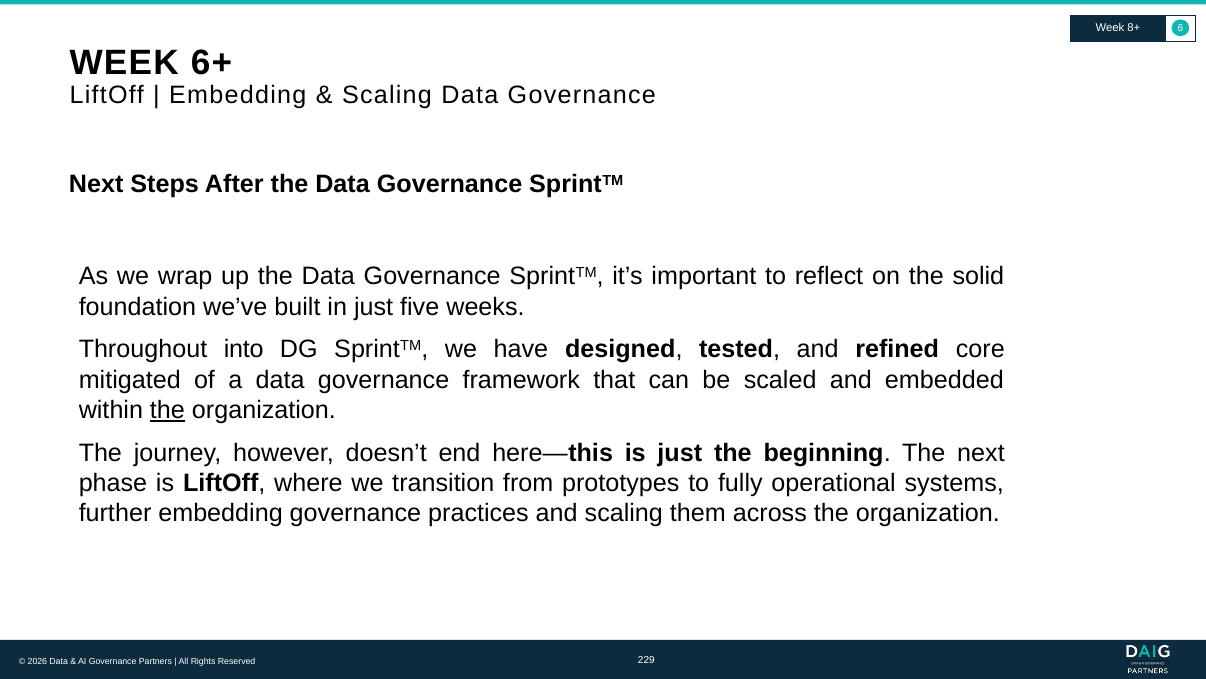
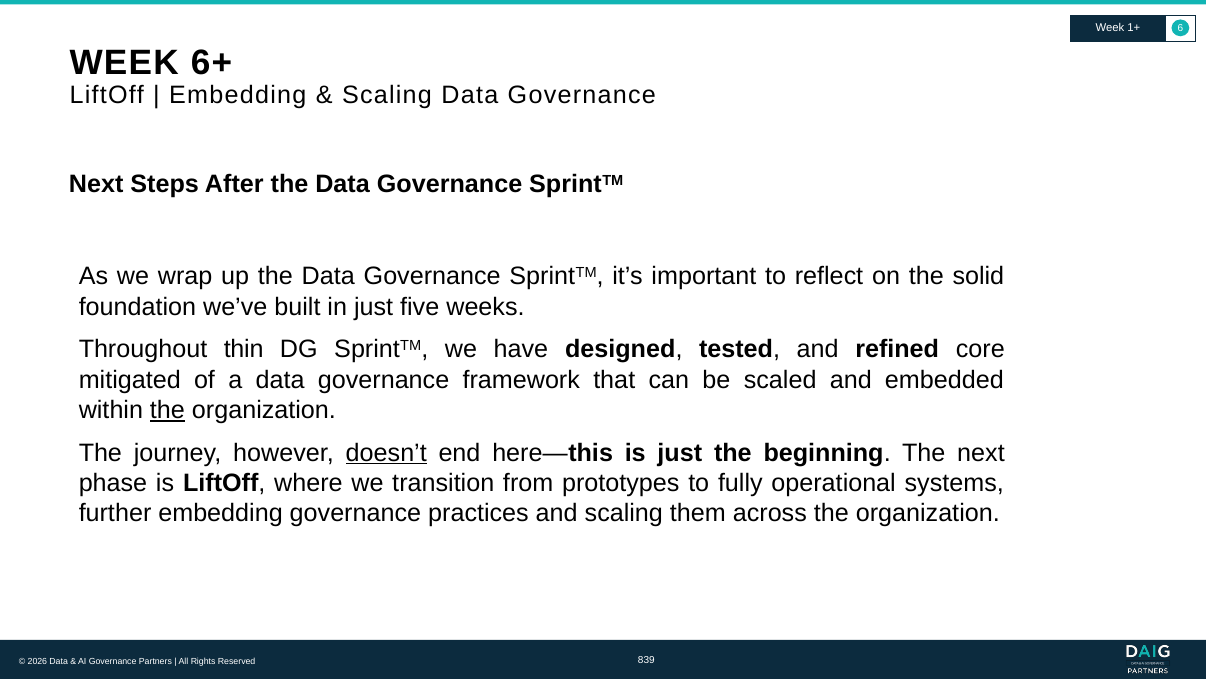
8+: 8+ -> 1+
into: into -> thin
doesn’t underline: none -> present
229: 229 -> 839
